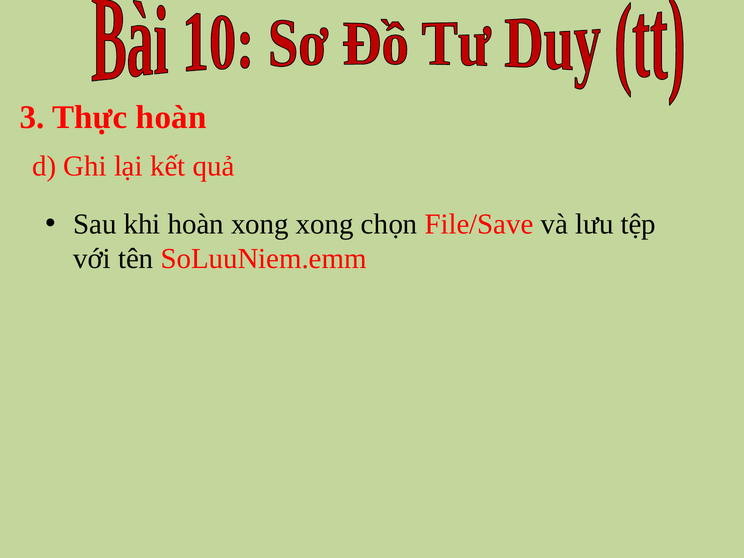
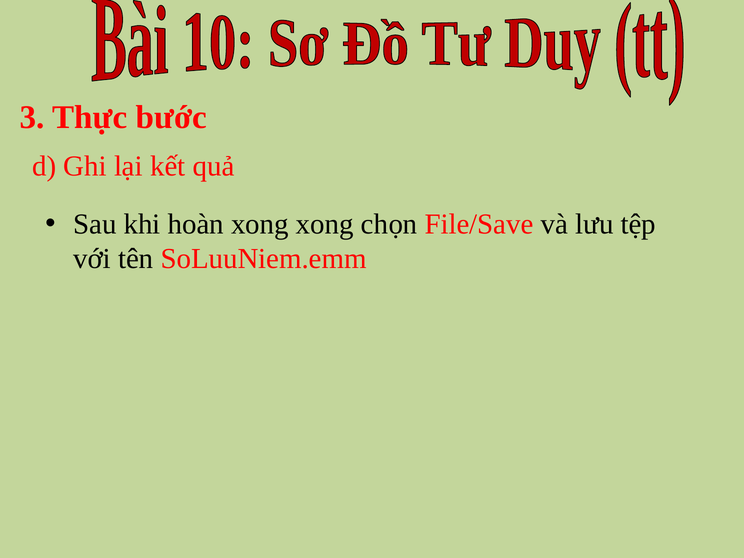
Thực hoàn: hoàn -> bước
